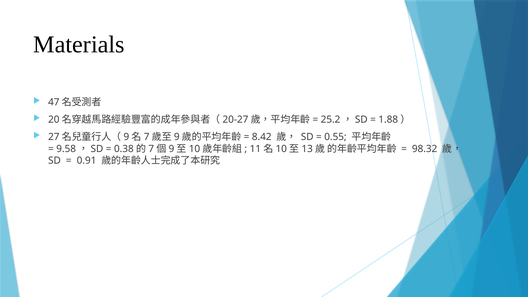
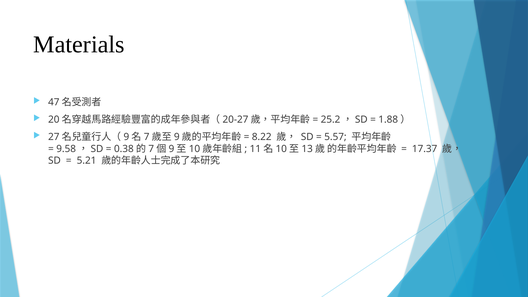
8.42: 8.42 -> 8.22
0.55: 0.55 -> 5.57
98.32: 98.32 -> 17.37
0.91: 0.91 -> 5.21
